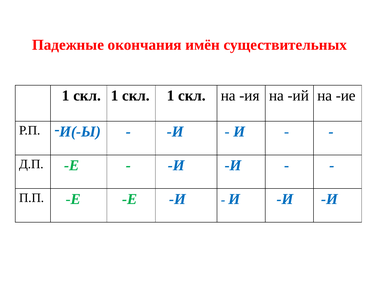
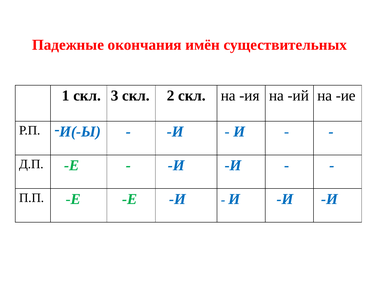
1 at (115, 96): 1 -> 3
1 at (171, 96): 1 -> 2
